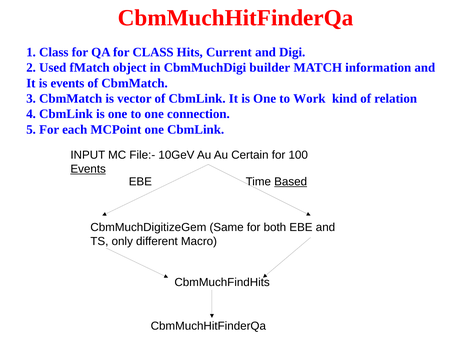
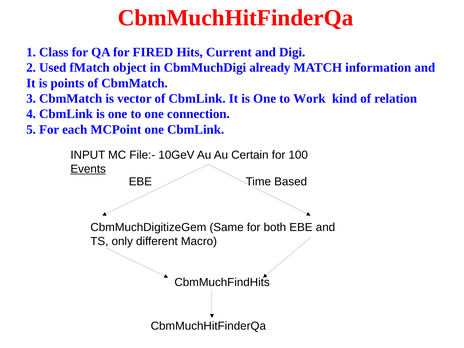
for CLASS: CLASS -> FIRED
builder: builder -> already
is events: events -> points
Based underline: present -> none
